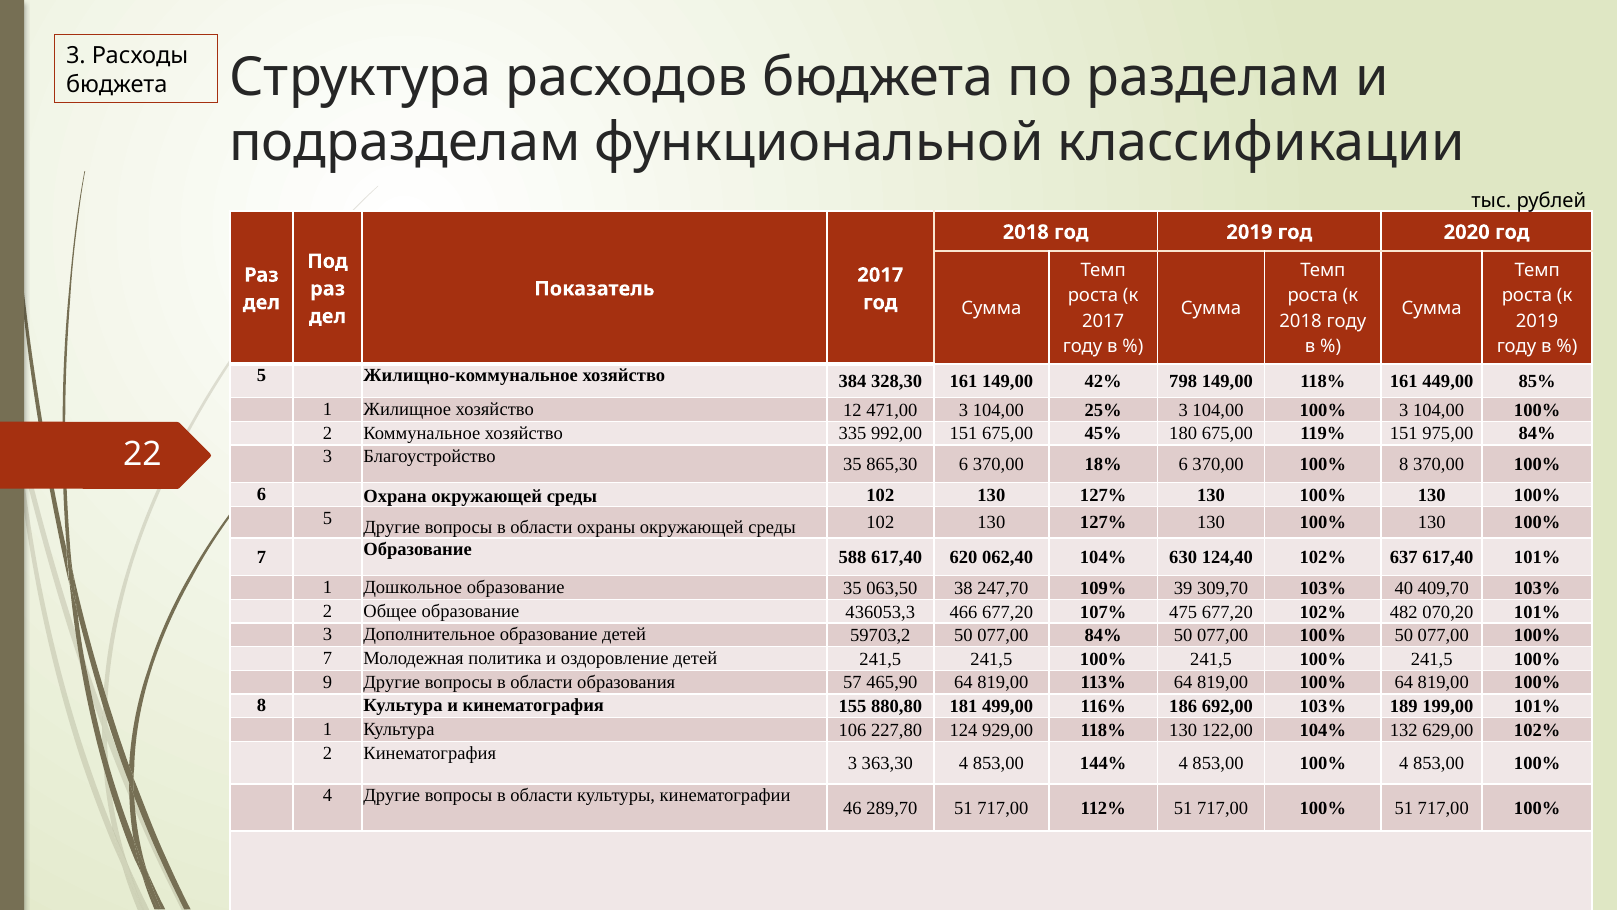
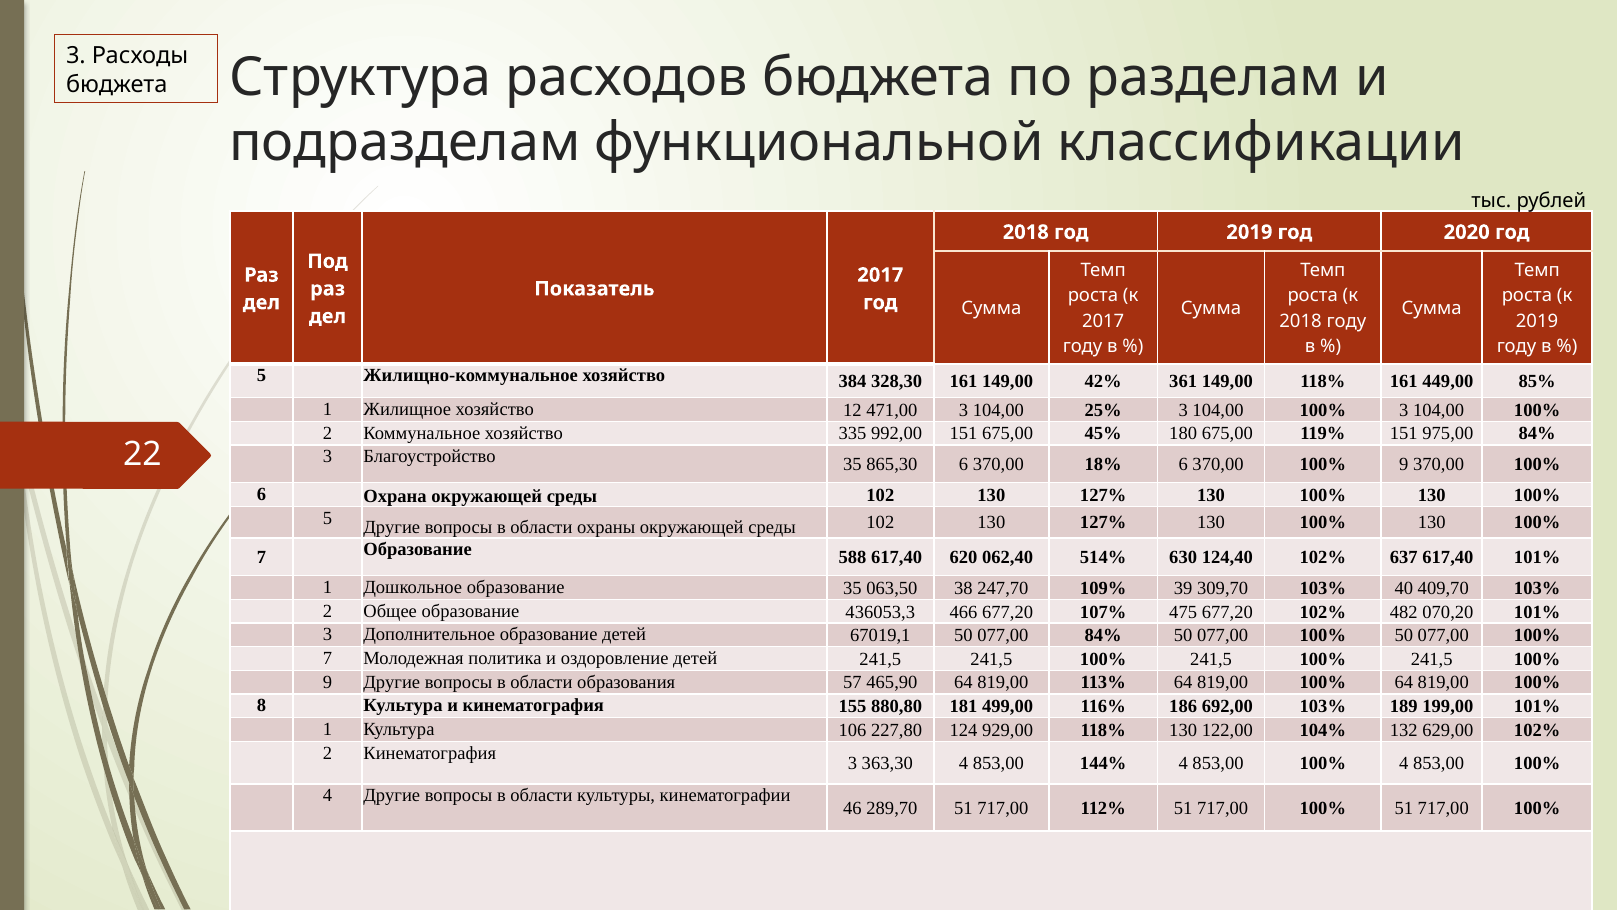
798: 798 -> 361
370,00 100% 8: 8 -> 9
062,40 104%: 104% -> 514%
59703,2: 59703,2 -> 67019,1
